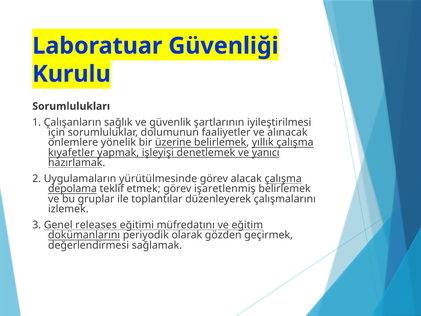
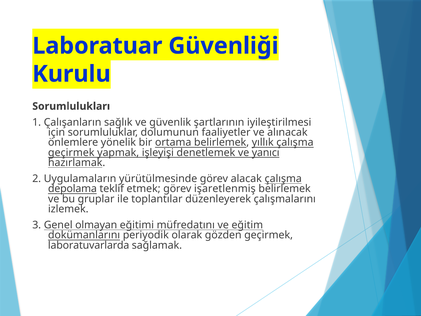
üzerine: üzerine -> ortama
kıyafetler at (71, 152): kıyafetler -> geçirmek
releases: releases -> olmayan
değerlendirmesi: değerlendirmesi -> laboratuvarlarda
